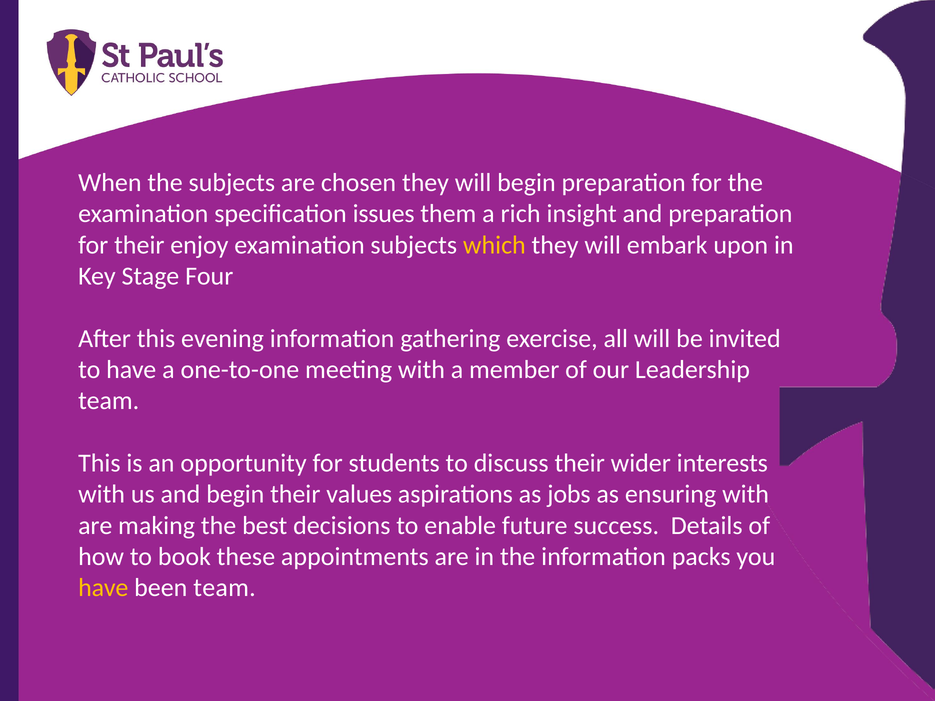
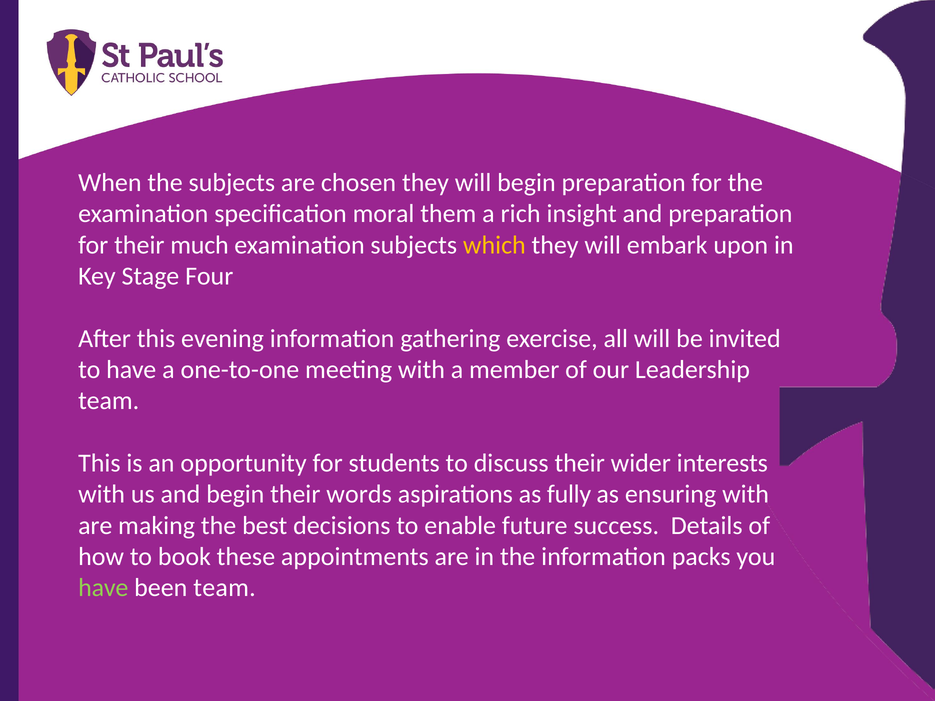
issues: issues -> moral
enjoy: enjoy -> much
values: values -> words
jobs: jobs -> fully
have at (103, 588) colour: yellow -> light green
